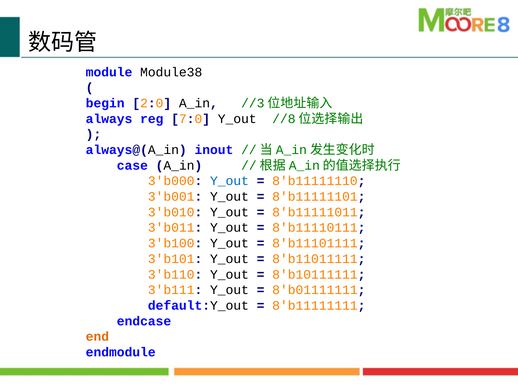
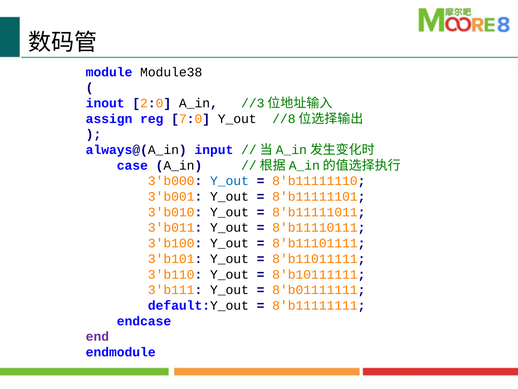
begin: begin -> inout
always: always -> assign
inout: inout -> input
end colour: orange -> purple
